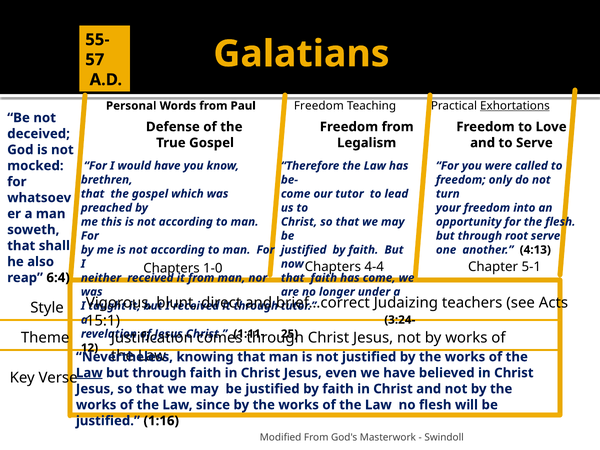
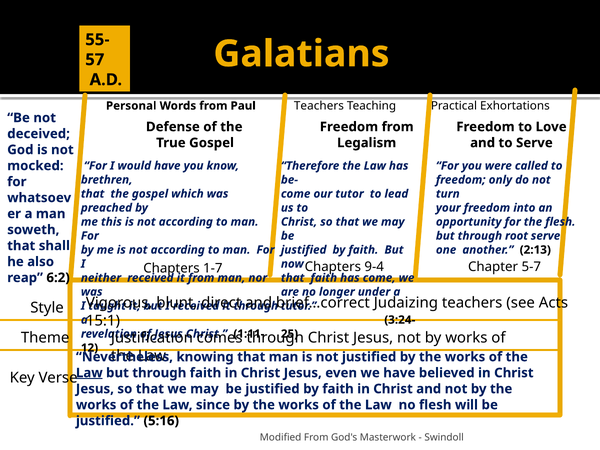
Paul Freedom: Freedom -> Teachers
Exhortations underline: present -> none
4:13: 4:13 -> 2:13
1-0: 1-0 -> 1-7
4-4: 4-4 -> 9-4
5-1: 5-1 -> 5-7
6:4: 6:4 -> 6:2
1:16: 1:16 -> 5:16
